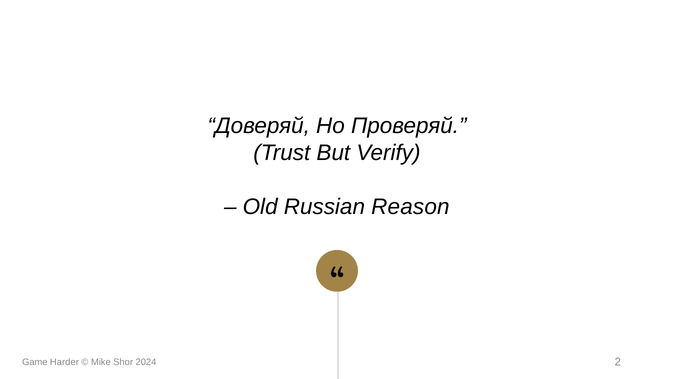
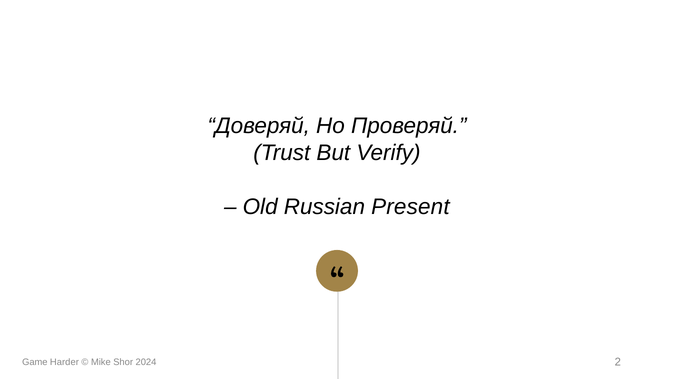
Reason: Reason -> Present
